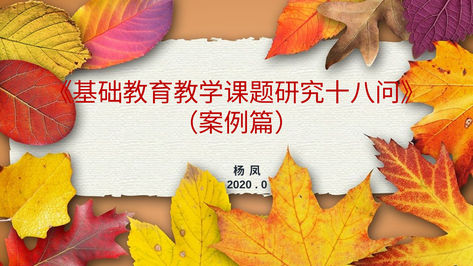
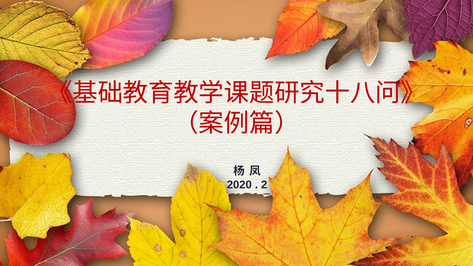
0: 0 -> 2
